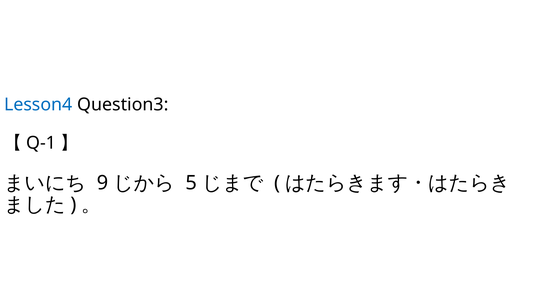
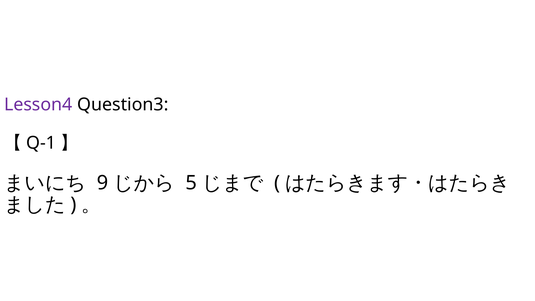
Lesson4 colour: blue -> purple
